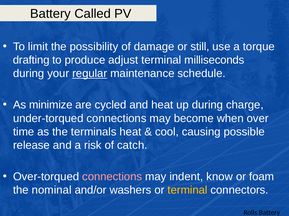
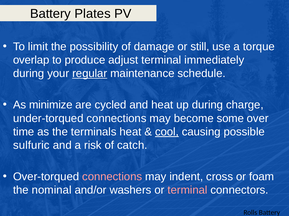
Called: Called -> Plates
drafting: drafting -> overlap
milliseconds: milliseconds -> immediately
when: when -> some
cool underline: none -> present
release: release -> sulfuric
know: know -> cross
terminal at (187, 191) colour: yellow -> pink
